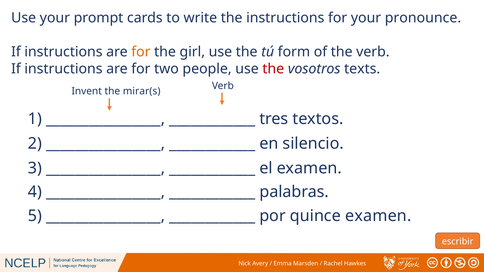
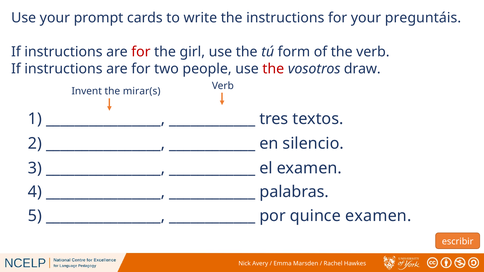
pronounce: pronounce -> preguntáis
for at (141, 52) colour: orange -> red
texts: texts -> draw
